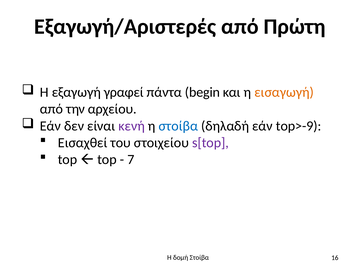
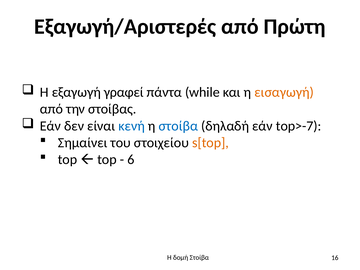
begin: begin -> while
αρχείου: αρχείου -> στοίβας
κενή colour: purple -> blue
top>-9: top>-9 -> top>-7
Εισαχθεί: Εισαχθεί -> Σημαίνει
s[top colour: purple -> orange
7: 7 -> 6
